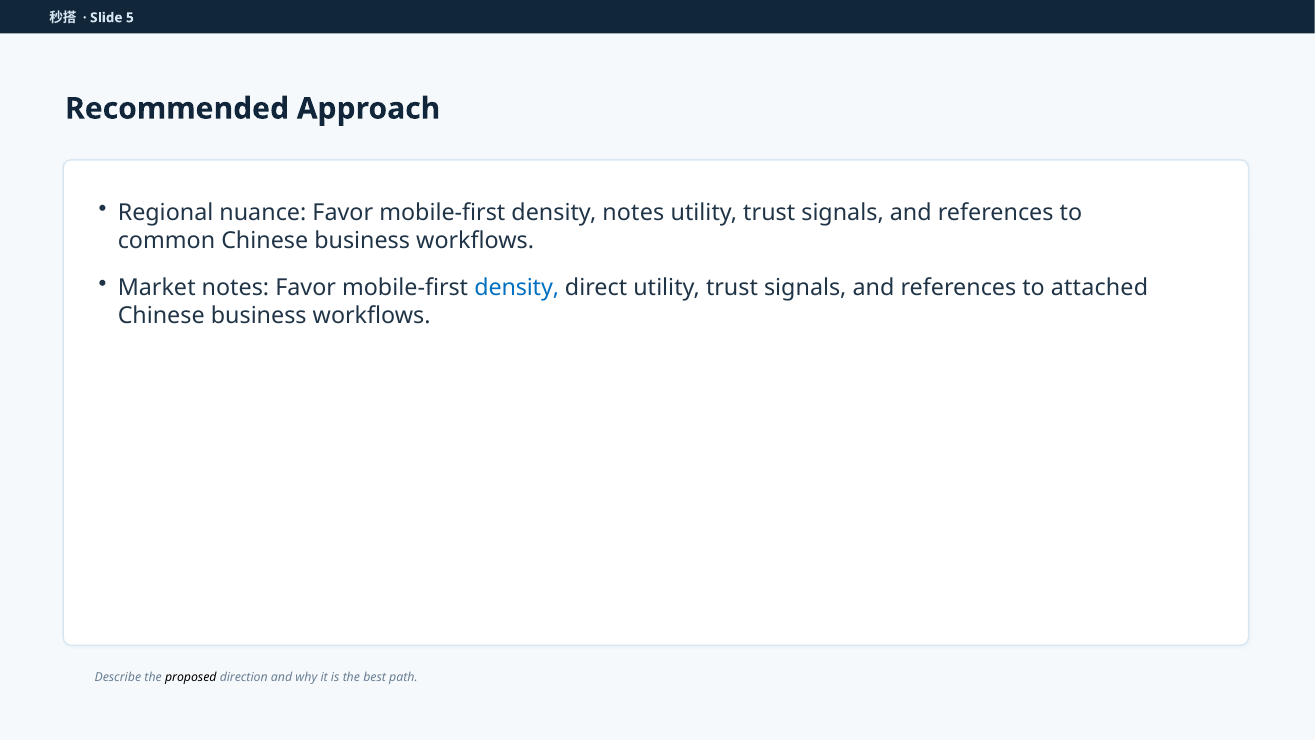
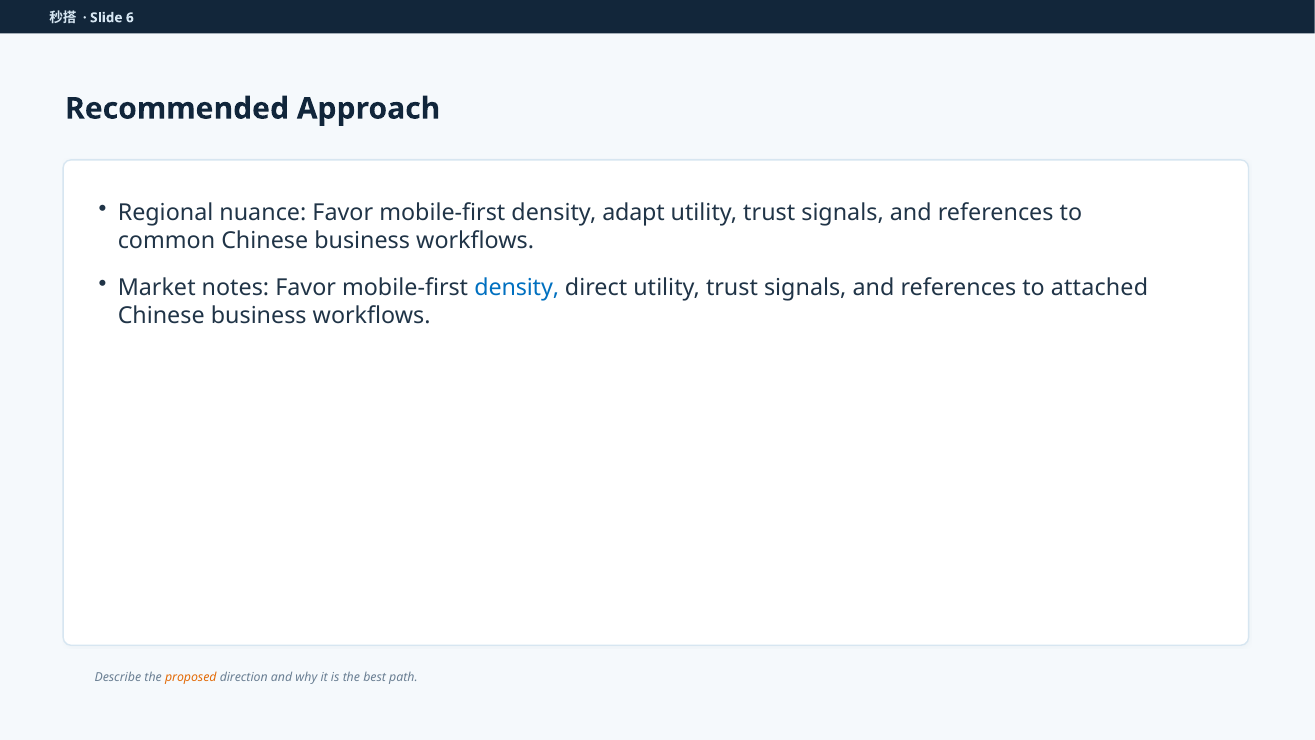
5: 5 -> 6
density notes: notes -> adapt
proposed colour: black -> orange
